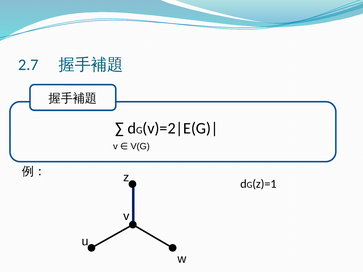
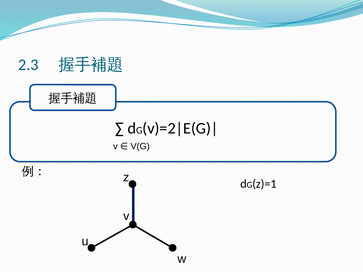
2.7: 2.7 -> 2.3
